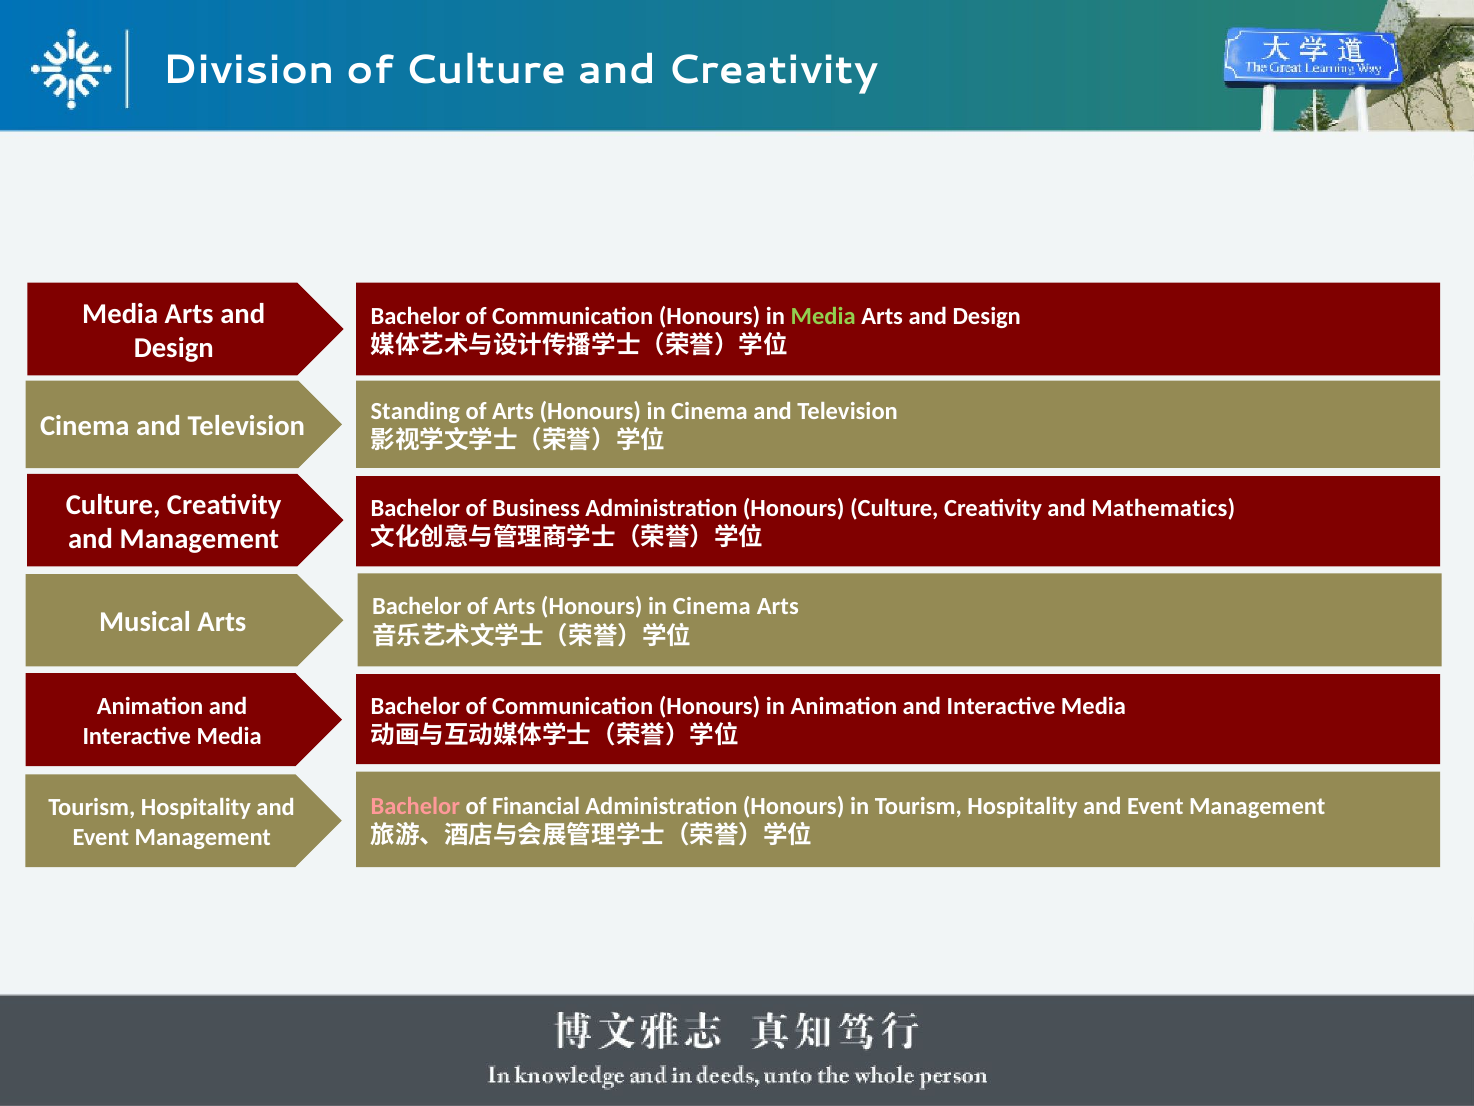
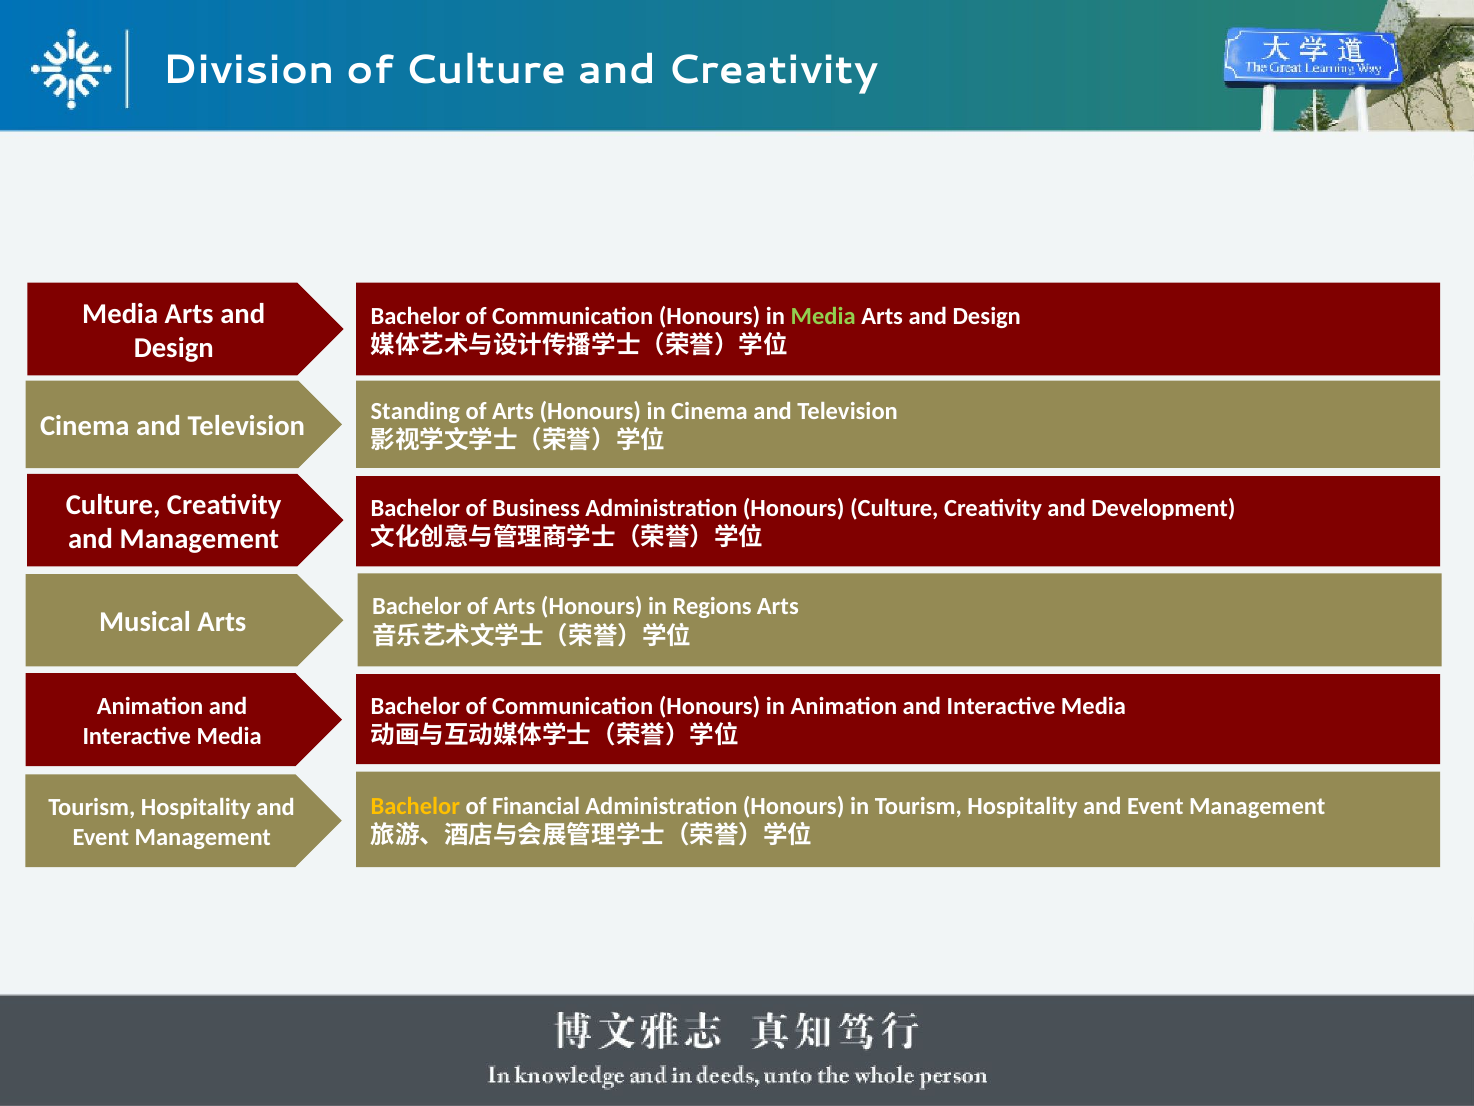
Mathematics: Mathematics -> Development
Cinema at (712, 607): Cinema -> Regions
Bachelor at (415, 806) colour: pink -> yellow
